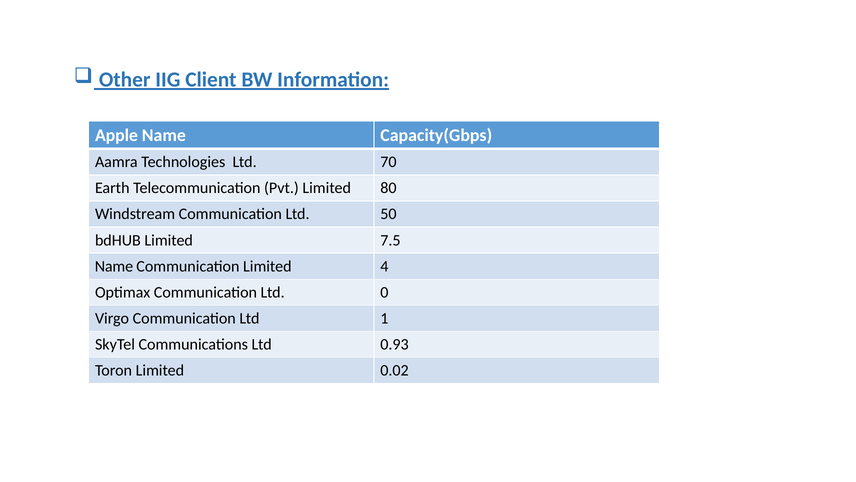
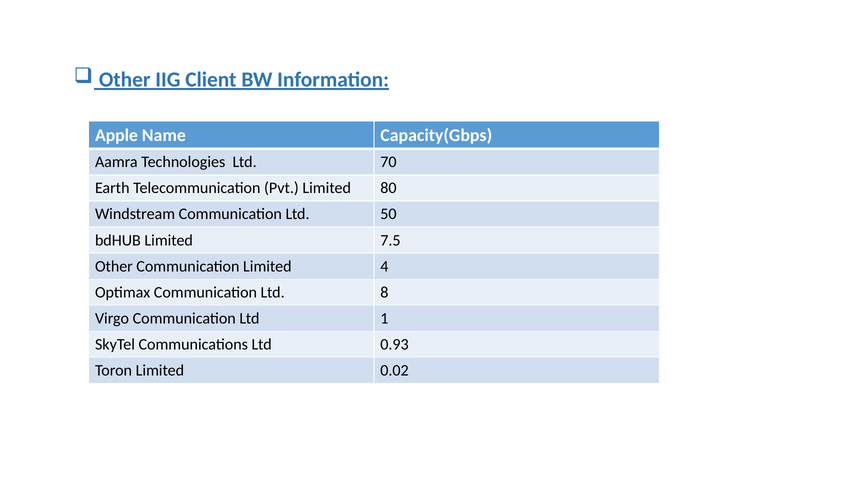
Name at (114, 266): Name -> Other
0: 0 -> 8
